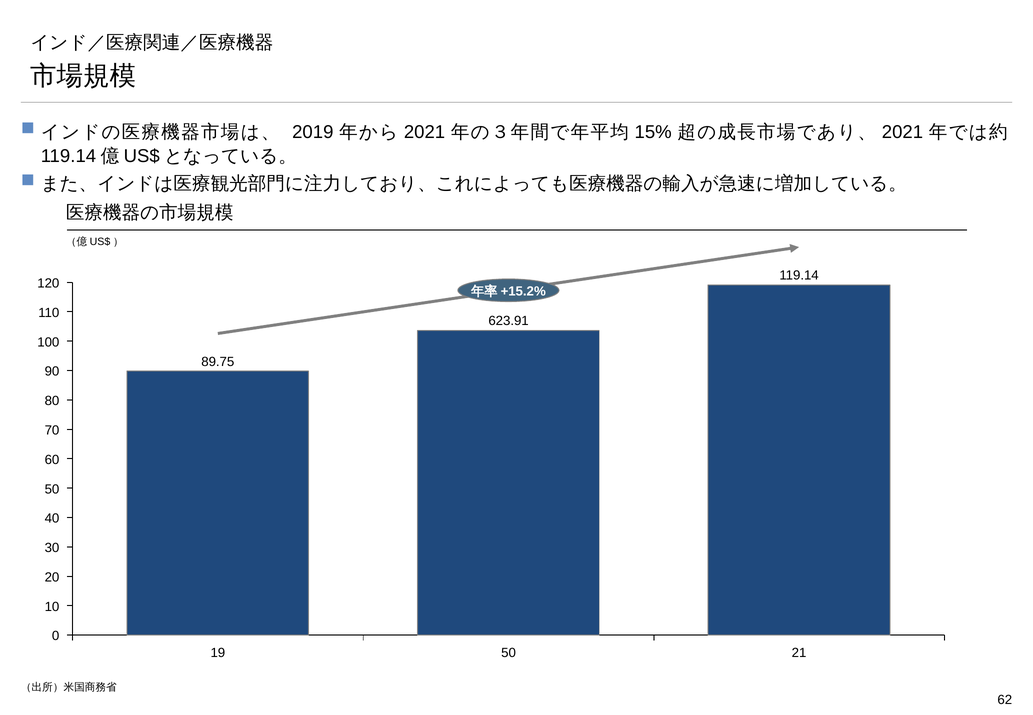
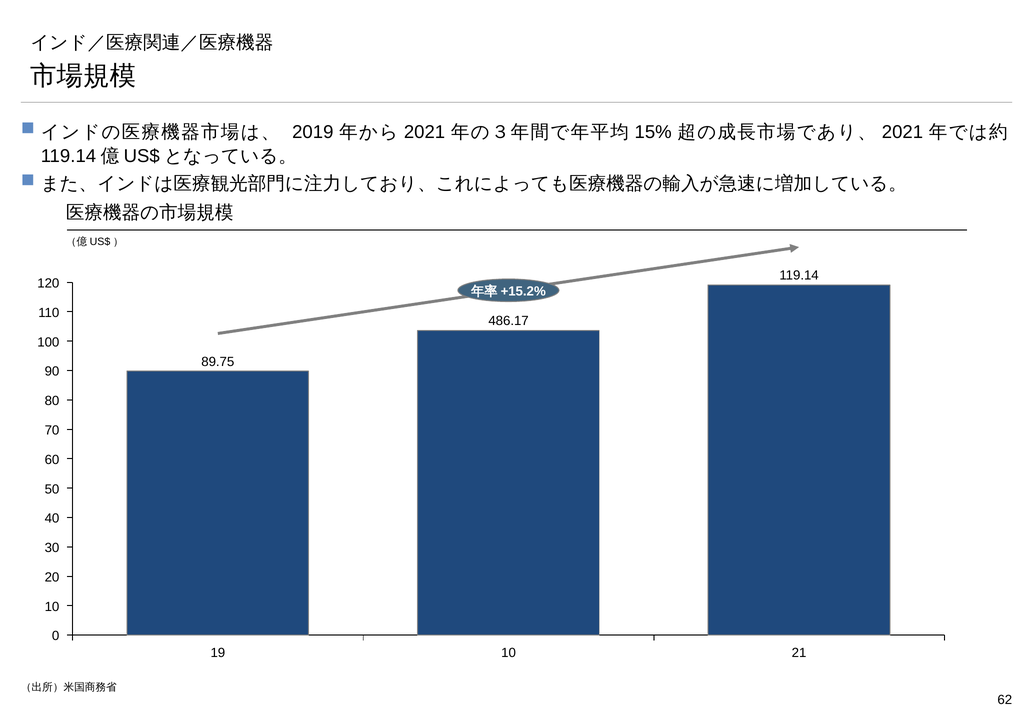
623.91: 623.91 -> 486.17
19 50: 50 -> 10
